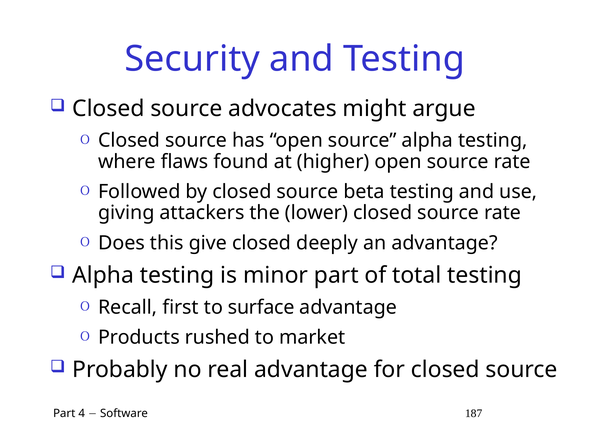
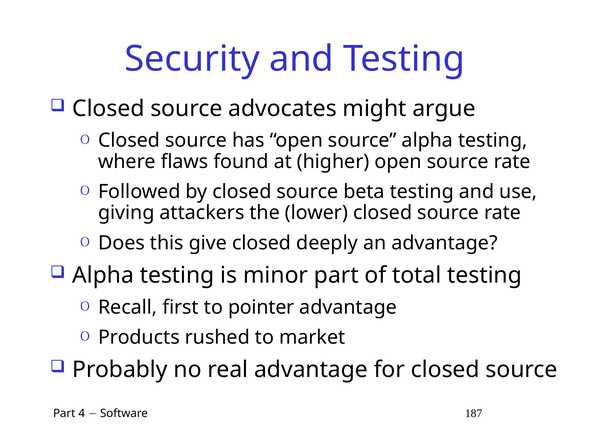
surface: surface -> pointer
